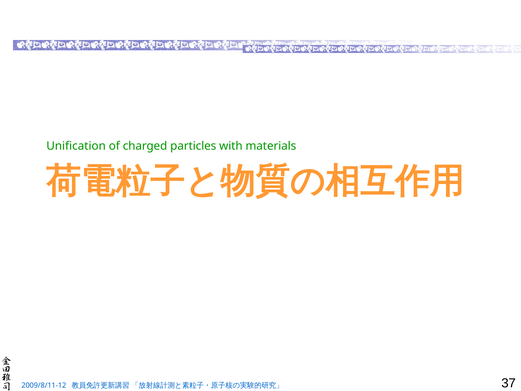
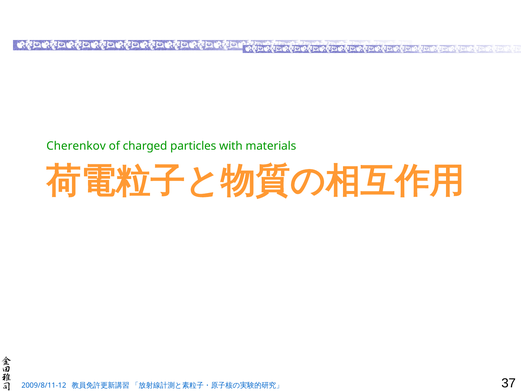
Unification: Unification -> Cherenkov
